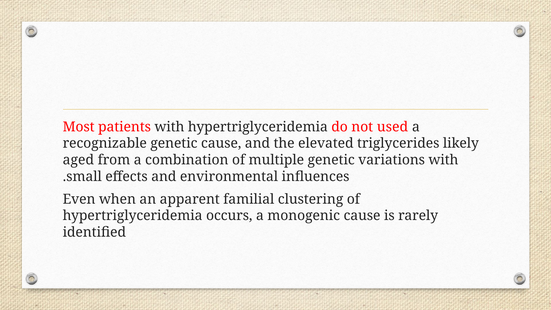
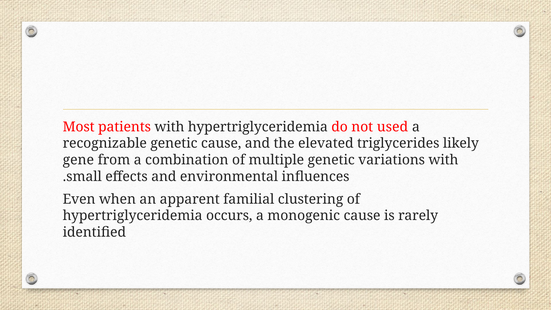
aged: aged -> gene
